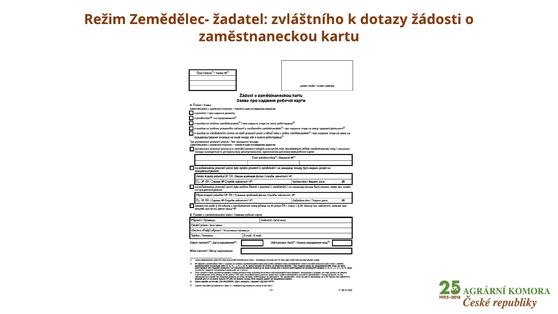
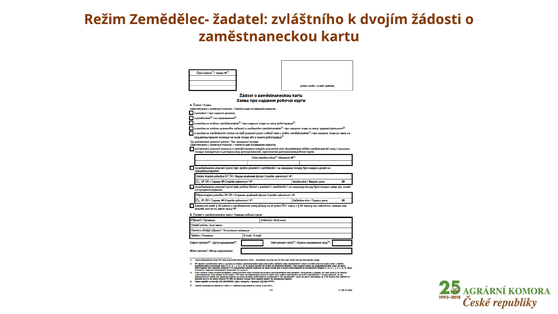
dotazy: dotazy -> dvojím
